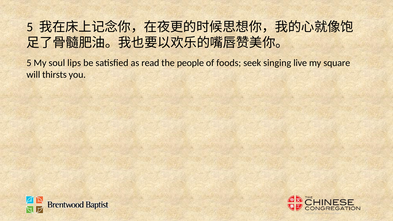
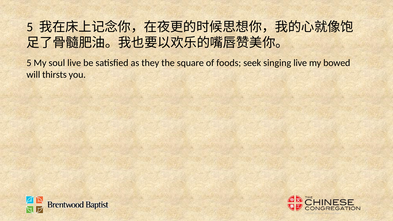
soul lips: lips -> live
read: read -> they
people: people -> square
square: square -> bowed
